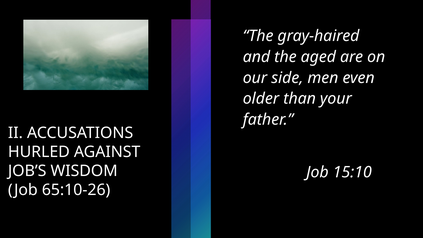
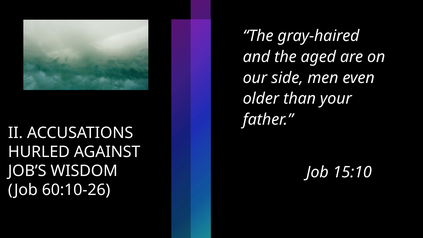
65:10-26: 65:10-26 -> 60:10-26
